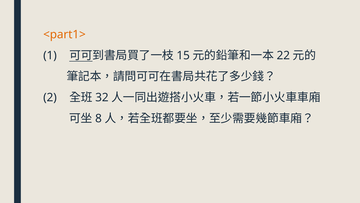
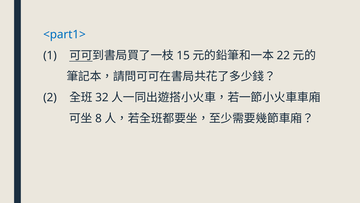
<part1> colour: orange -> blue
